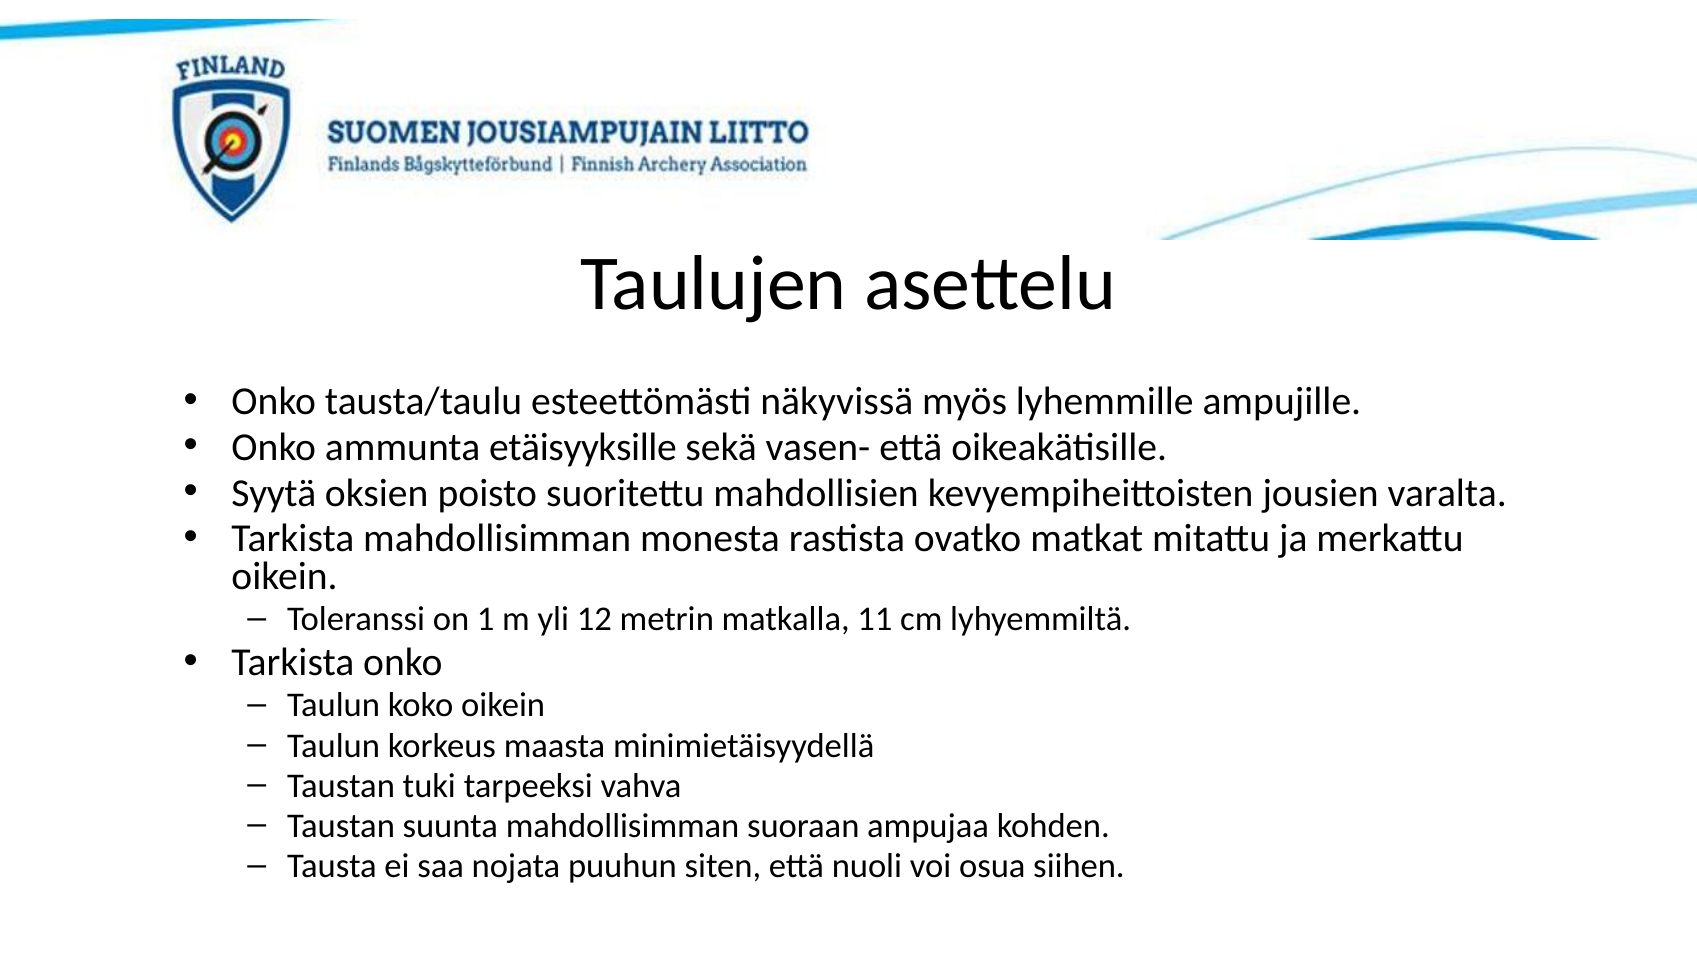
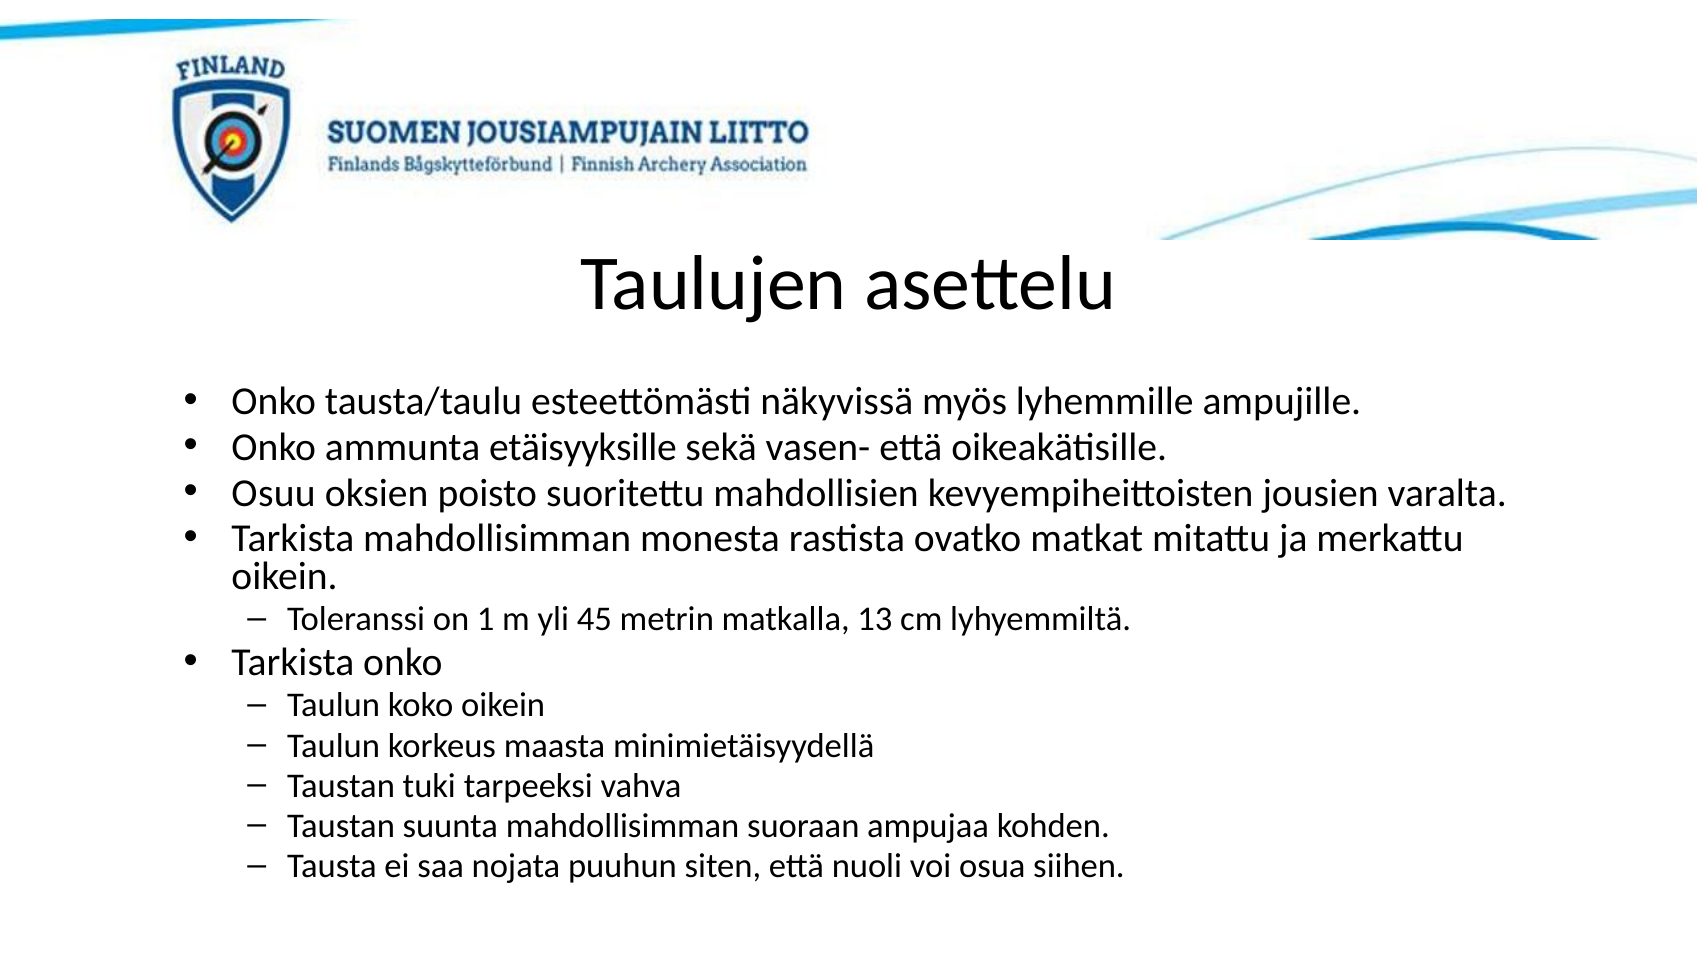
Syytä: Syytä -> Osuu
12: 12 -> 45
11: 11 -> 13
